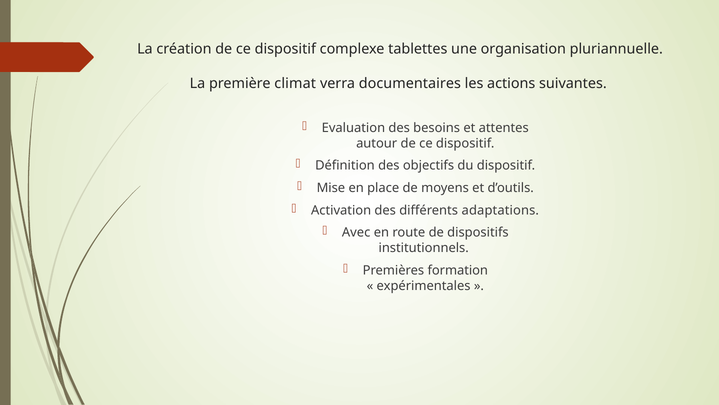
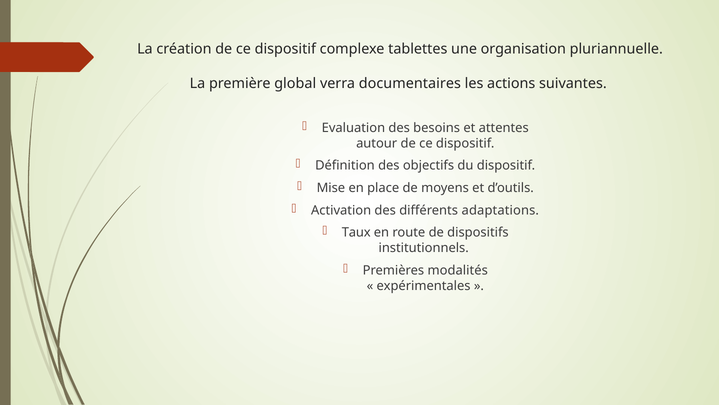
climat: climat -> global
Avec: Avec -> Taux
formation: formation -> modalités
